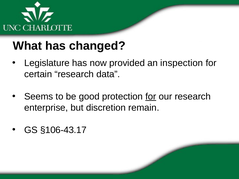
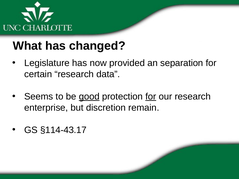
inspection: inspection -> separation
good underline: none -> present
§106-43.17: §106-43.17 -> §114-43.17
